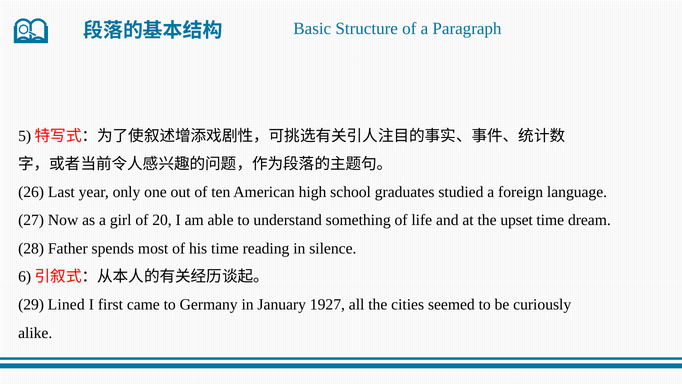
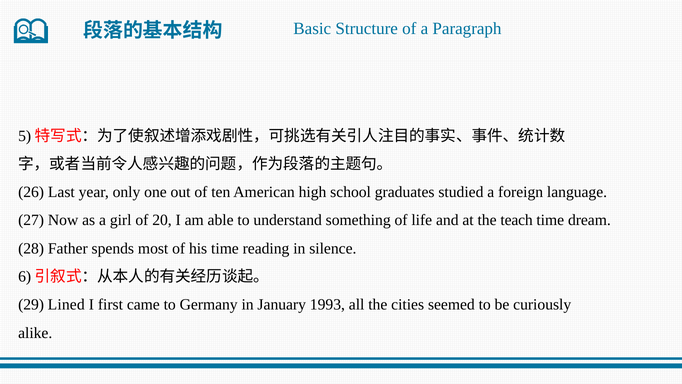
upset: upset -> teach
1927: 1927 -> 1993
